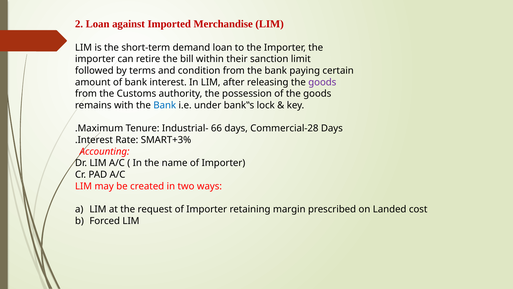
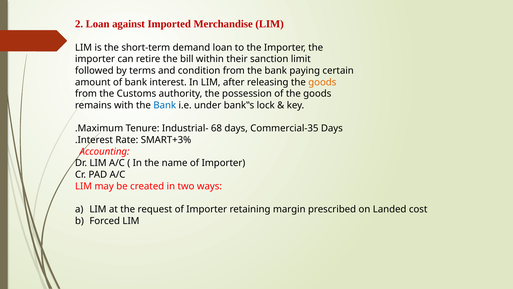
goods at (322, 82) colour: purple -> orange
66: 66 -> 68
Commercial-28: Commercial-28 -> Commercial-35
